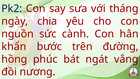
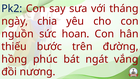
cành: cành -> hoan
khẩn: khẩn -> thiếu
